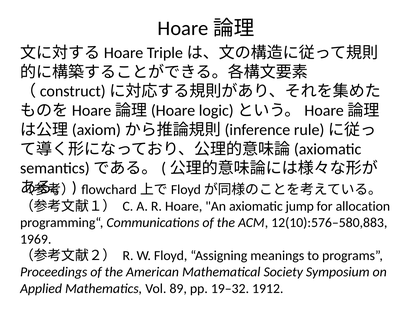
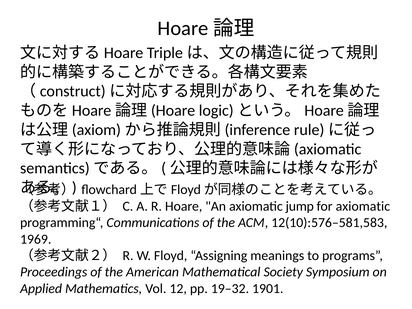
for allocation: allocation -> axiomatic
12(10):576–580,883: 12(10):576–580,883 -> 12(10):576–581,583
89: 89 -> 12
1912: 1912 -> 1901
